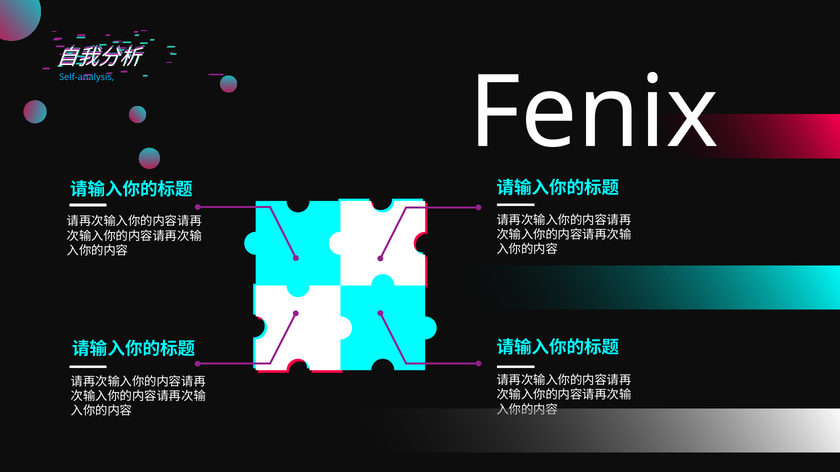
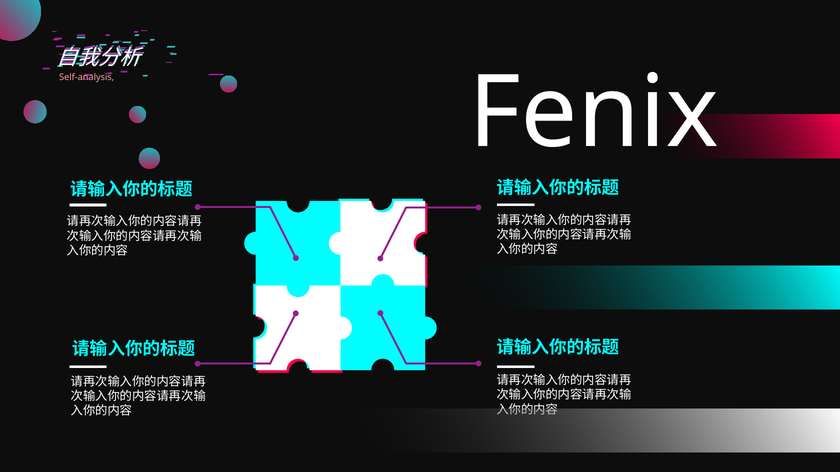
Self-analysis colour: light blue -> pink
